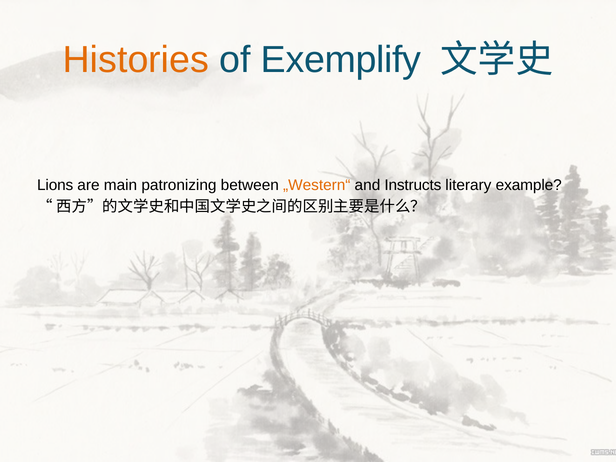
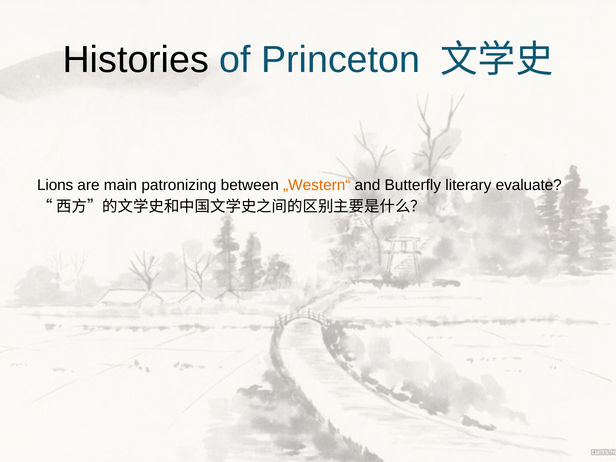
Histories colour: orange -> black
Exemplify: Exemplify -> Princeton
Instructs: Instructs -> Butterfly
example: example -> evaluate
